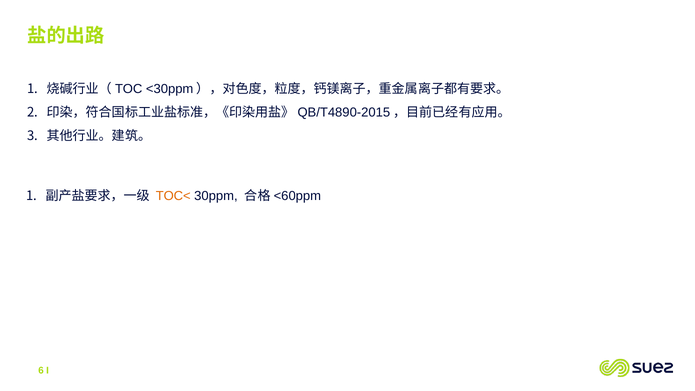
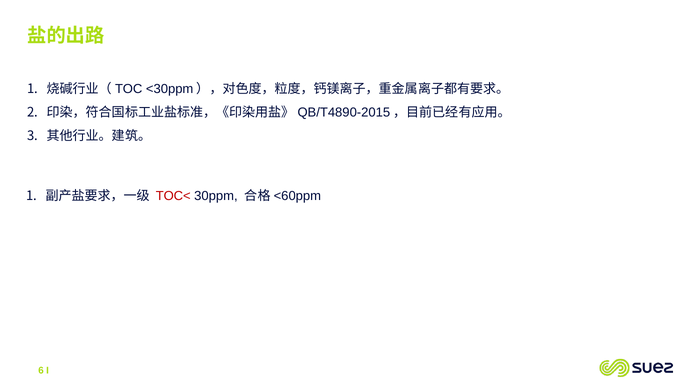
TOC< colour: orange -> red
